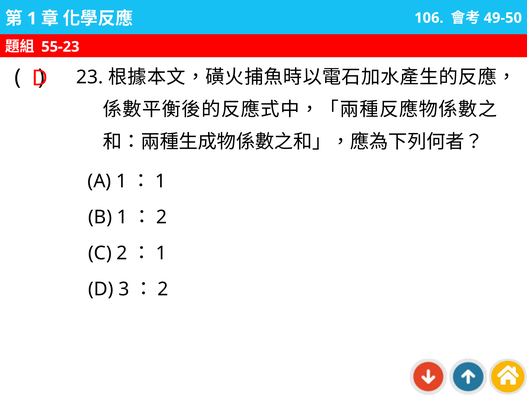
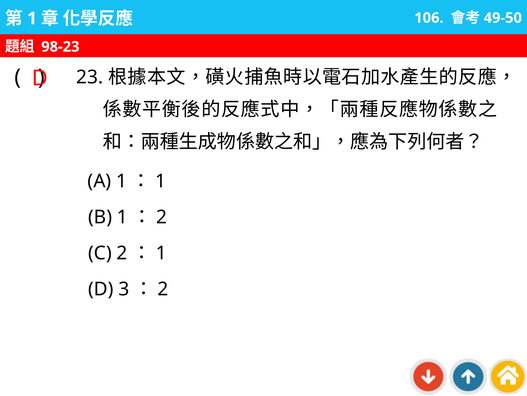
55-23: 55-23 -> 98-23
